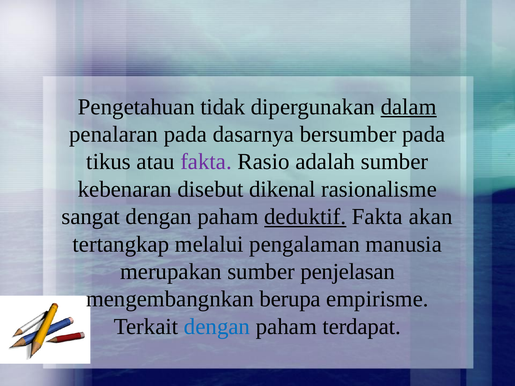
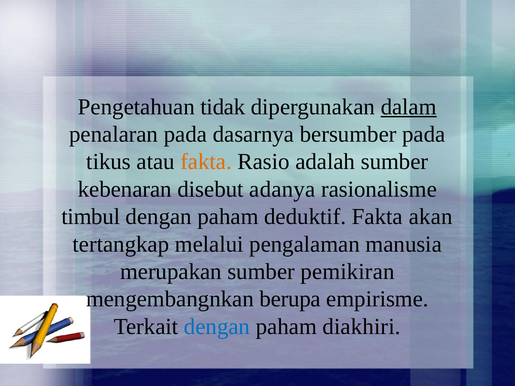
fakta at (206, 162) colour: purple -> orange
dikenal: dikenal -> adanya
sangat: sangat -> timbul
deduktif underline: present -> none
penjelasan: penjelasan -> pemikiran
terdapat: terdapat -> diakhiri
